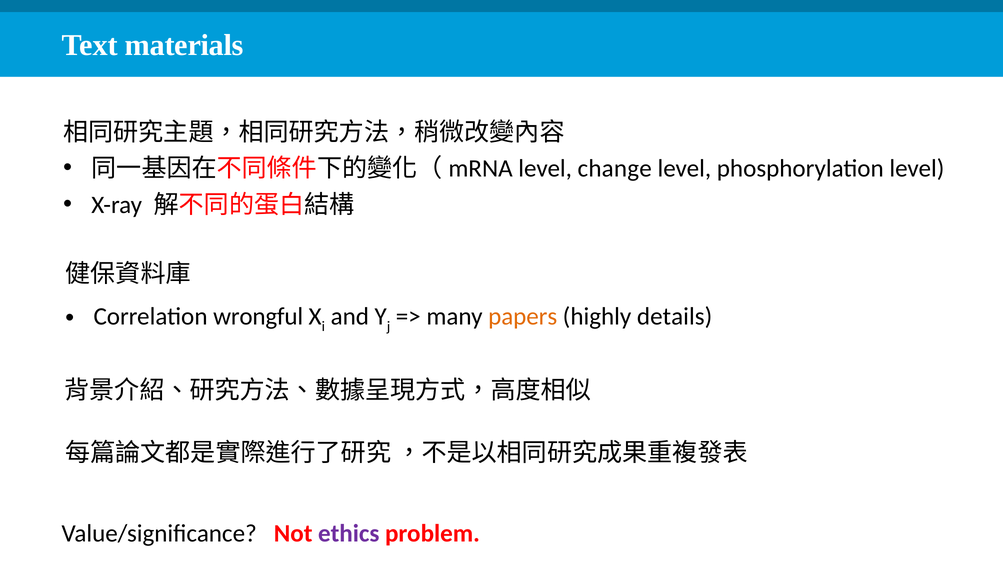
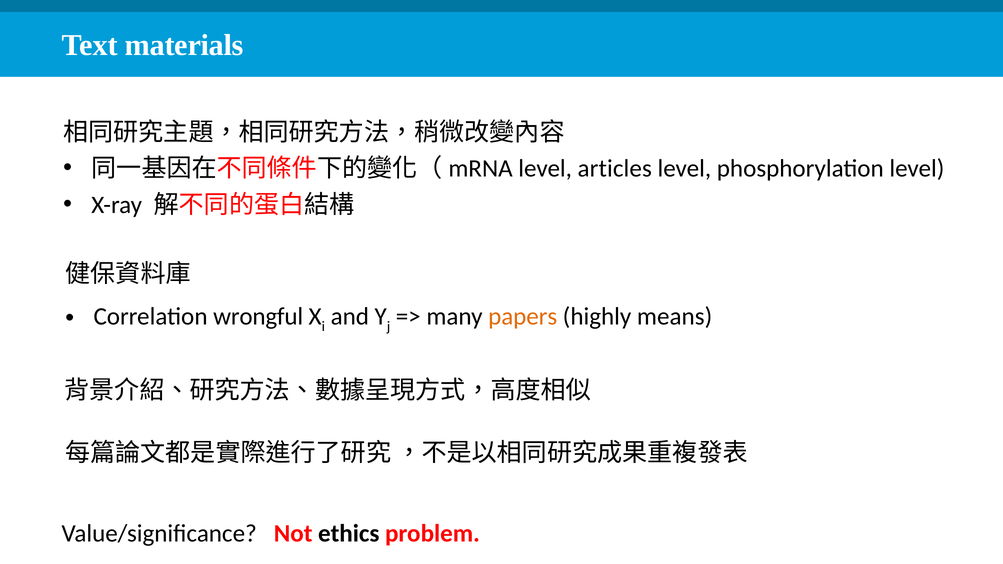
change: change -> articles
details: details -> means
ethics colour: purple -> black
